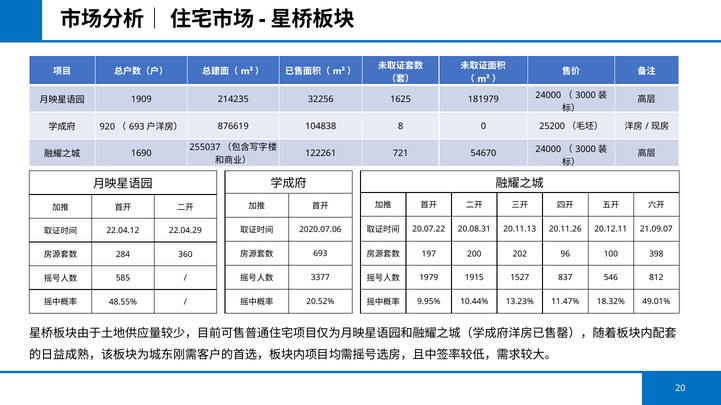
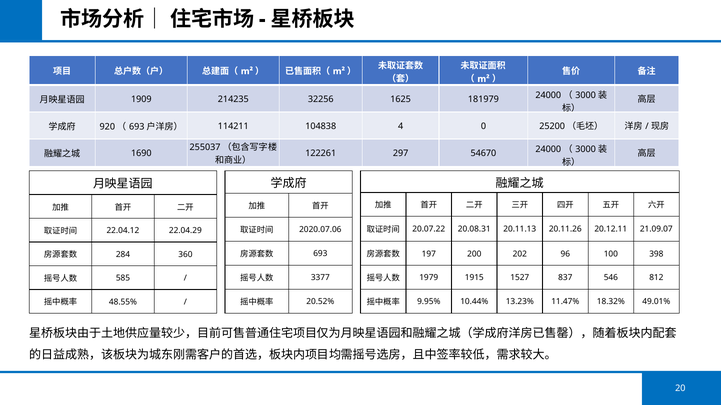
876619: 876619 -> 114211
8: 8 -> 4
721: 721 -> 297
